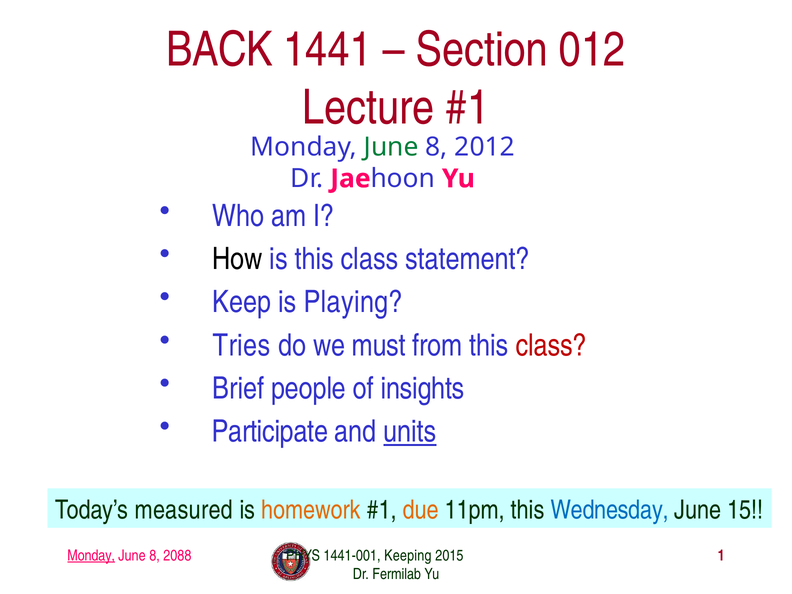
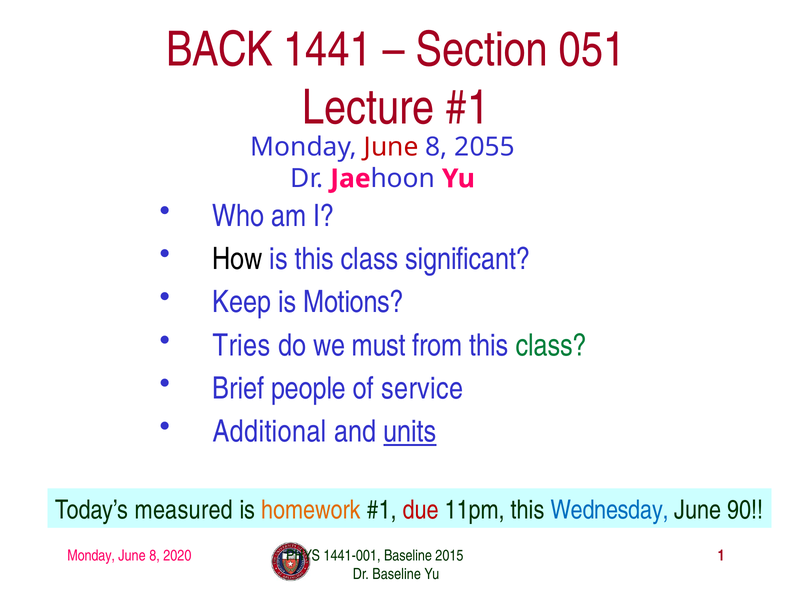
012: 012 -> 051
June at (391, 147) colour: green -> red
2012: 2012 -> 2055
statement: statement -> significant
Playing: Playing -> Motions
class at (551, 345) colour: red -> green
insights: insights -> service
Participate: Participate -> Additional
due colour: orange -> red
15: 15 -> 90
Monday at (91, 555) underline: present -> none
2088: 2088 -> 2020
1441-001 Keeping: Keeping -> Baseline
Dr Fermilab: Fermilab -> Baseline
